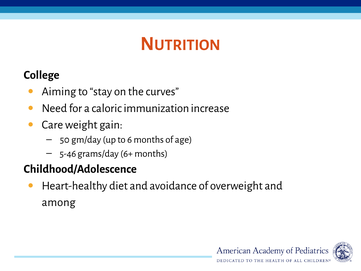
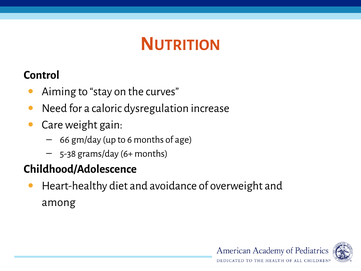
College: College -> Control
immunization: immunization -> dysregulation
50: 50 -> 66
5-46: 5-46 -> 5-38
